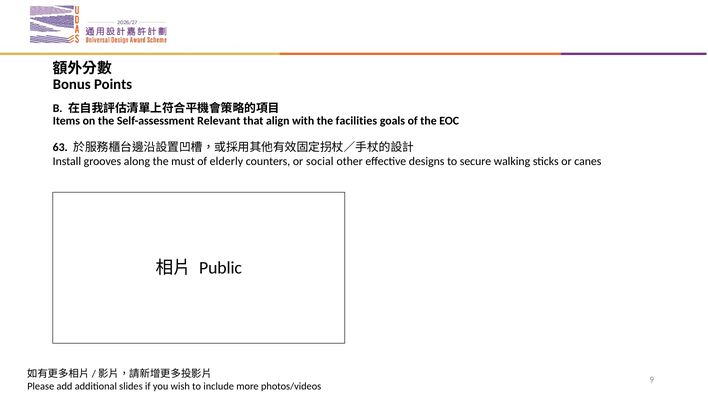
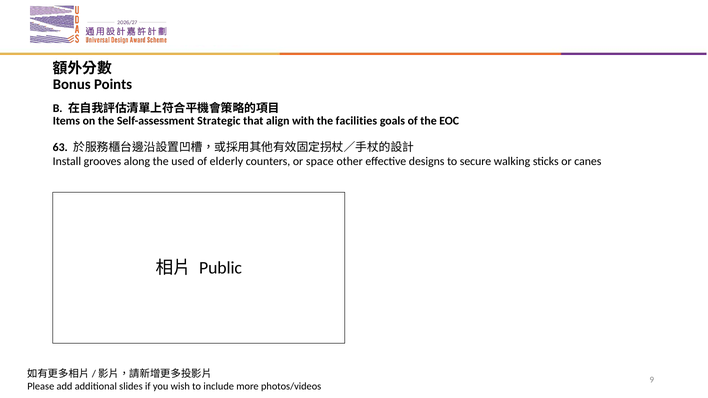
Relevant: Relevant -> Strategic
must: must -> used
social: social -> space
